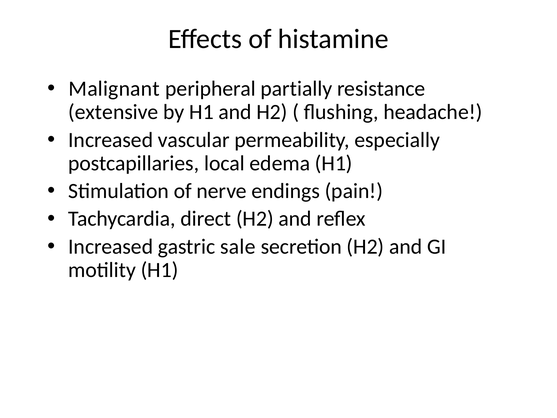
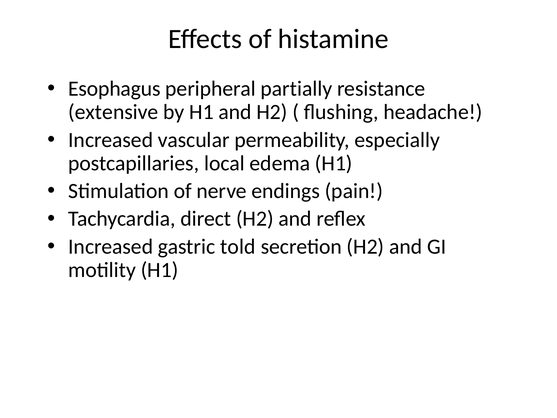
Malignant: Malignant -> Esophagus
sale: sale -> told
